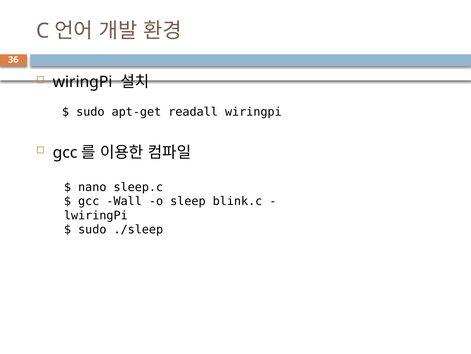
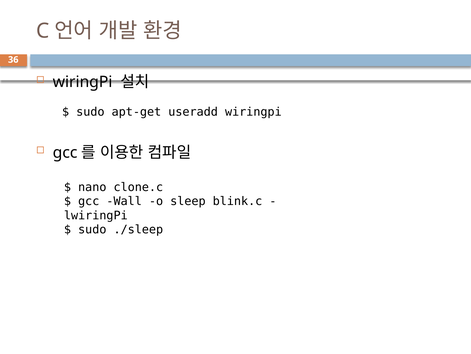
readall: readall -> useradd
sleep.c: sleep.c -> clone.c
